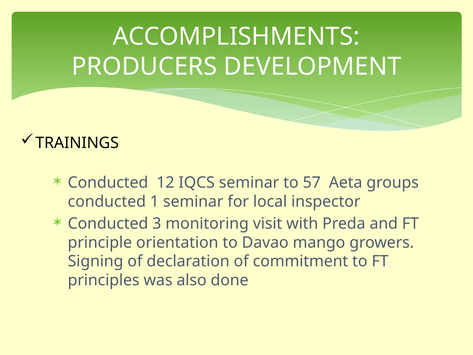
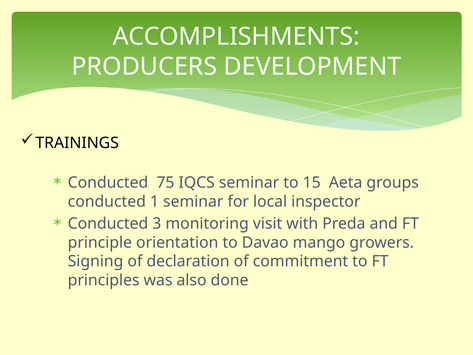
12: 12 -> 75
57: 57 -> 15
